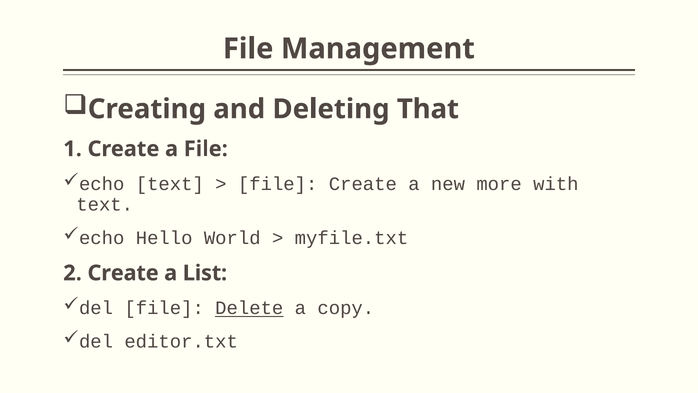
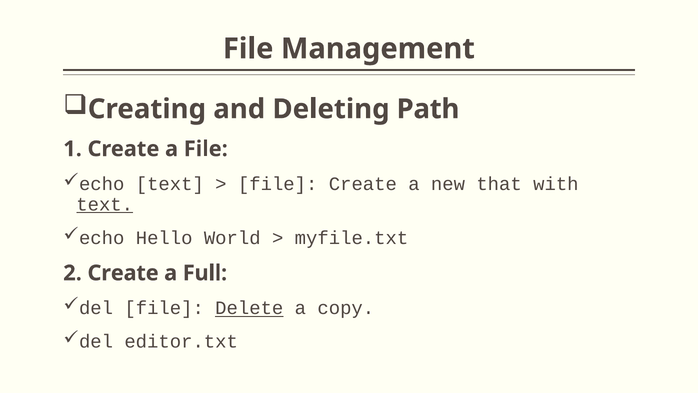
That: That -> Path
more: more -> that
text at (105, 204) underline: none -> present
List: List -> Full
